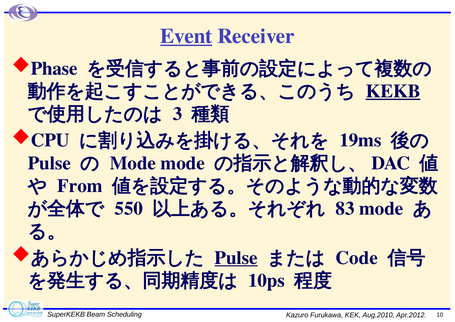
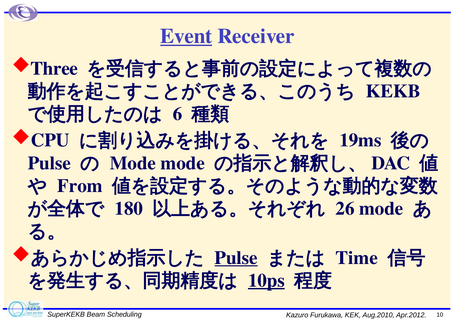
Phase: Phase -> Three
KEKB underline: present -> none
3: 3 -> 6
550: 550 -> 180
83: 83 -> 26
Code: Code -> Time
10ps underline: none -> present
